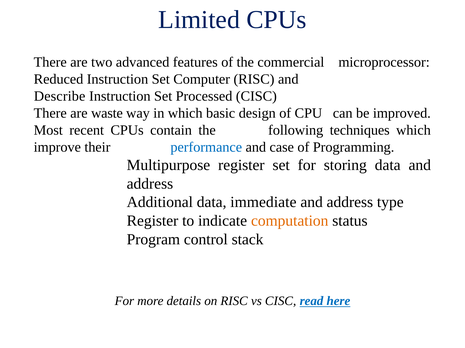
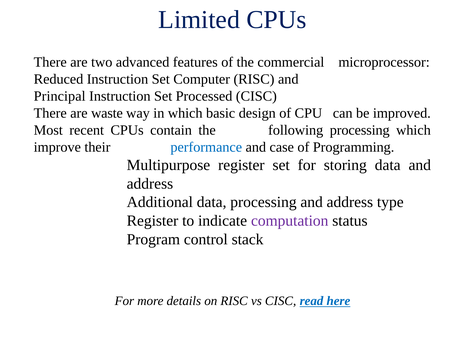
Describe: Describe -> Principal
following techniques: techniques -> processing
data immediate: immediate -> processing
computation colour: orange -> purple
